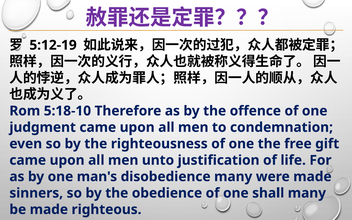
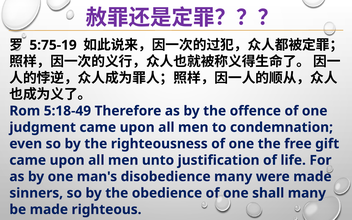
5:12-19: 5:12-19 -> 5:75-19
5:18-10: 5:18-10 -> 5:18-49
